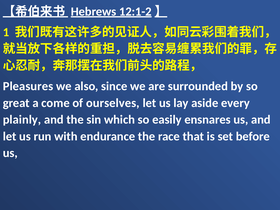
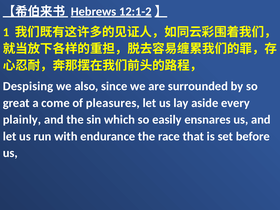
Pleasures: Pleasures -> Despising
ourselves: ourselves -> pleasures
